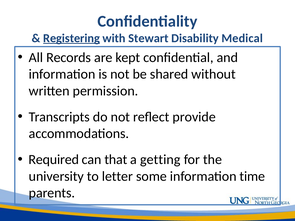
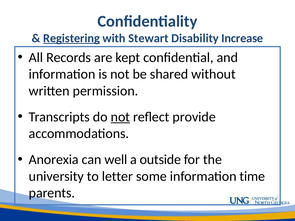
Medical: Medical -> Increase
not at (120, 117) underline: none -> present
Required: Required -> Anorexia
that: that -> well
getting: getting -> outside
